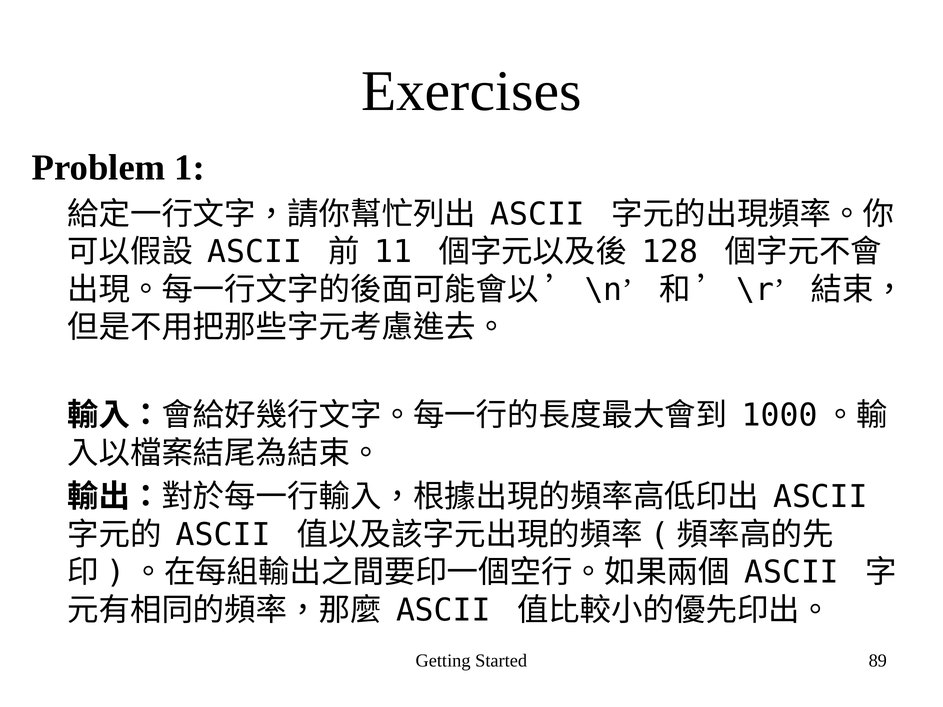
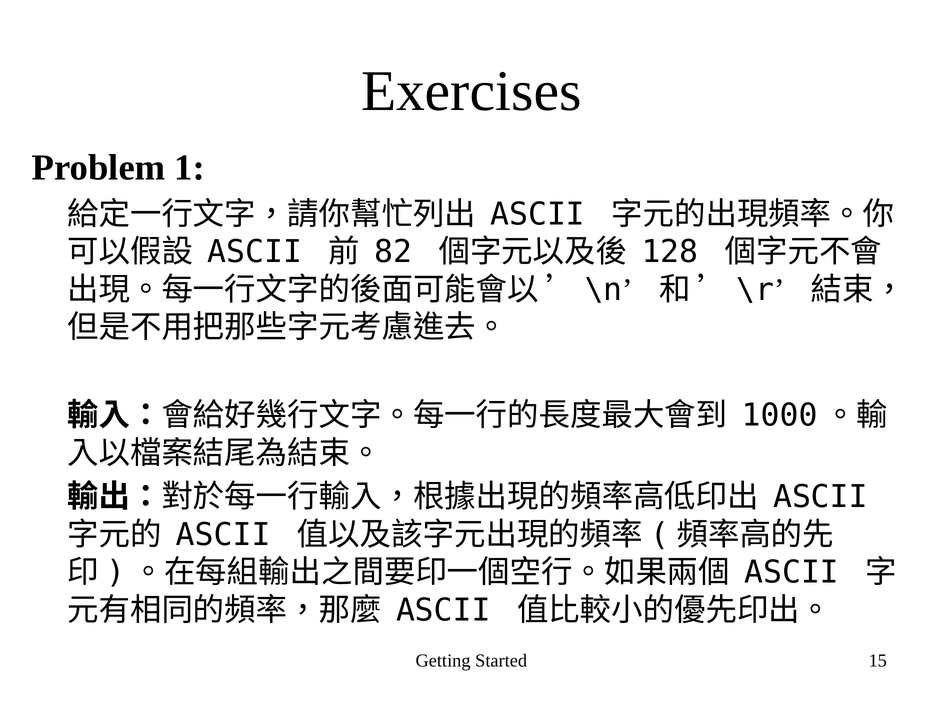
11: 11 -> 82
89: 89 -> 15
